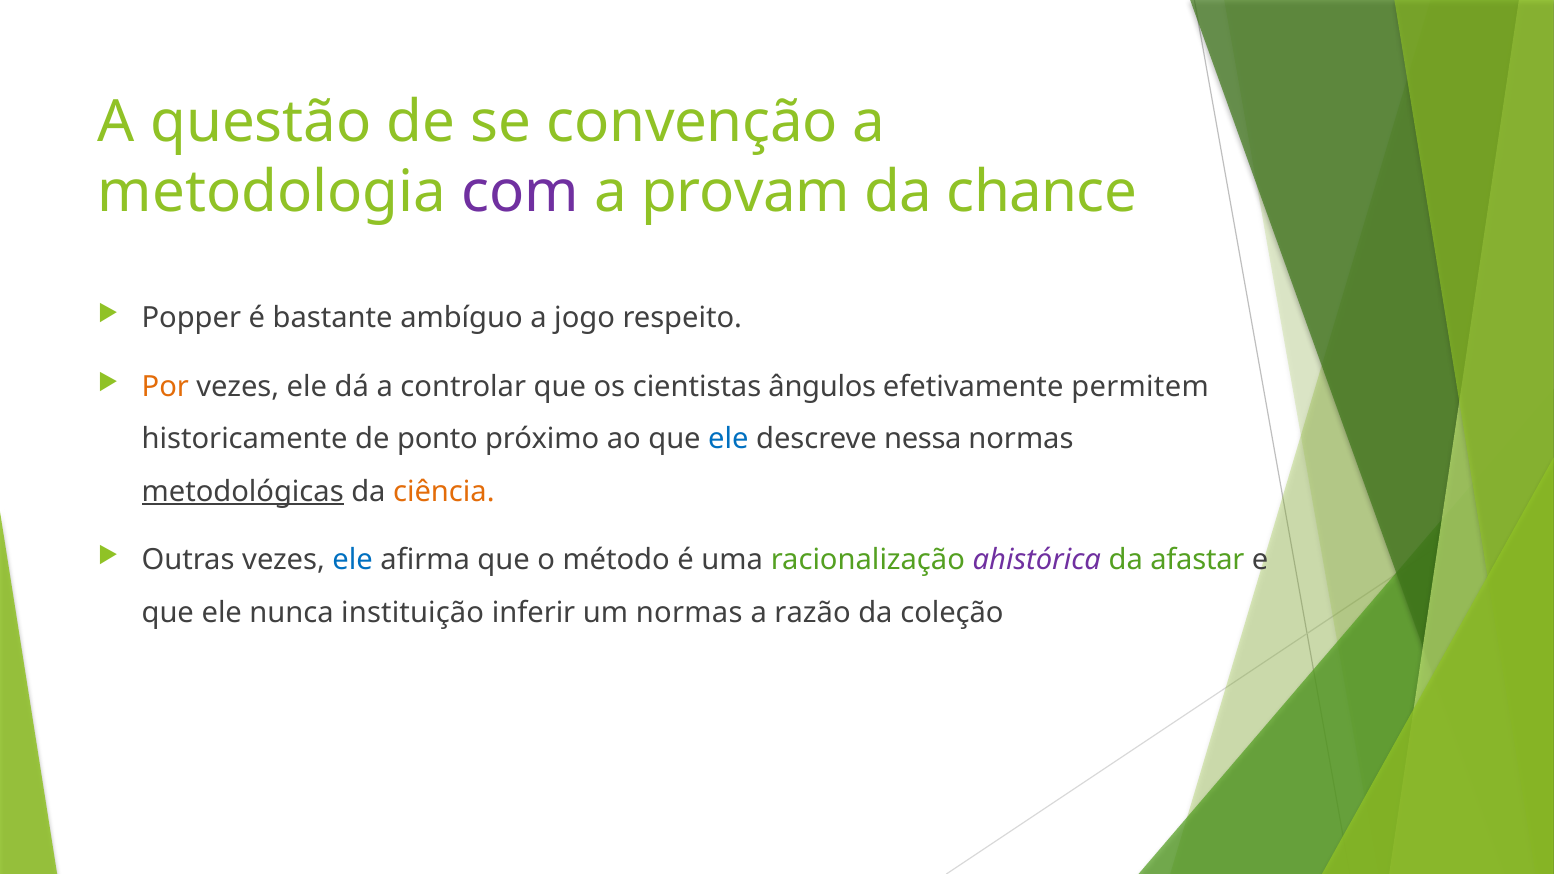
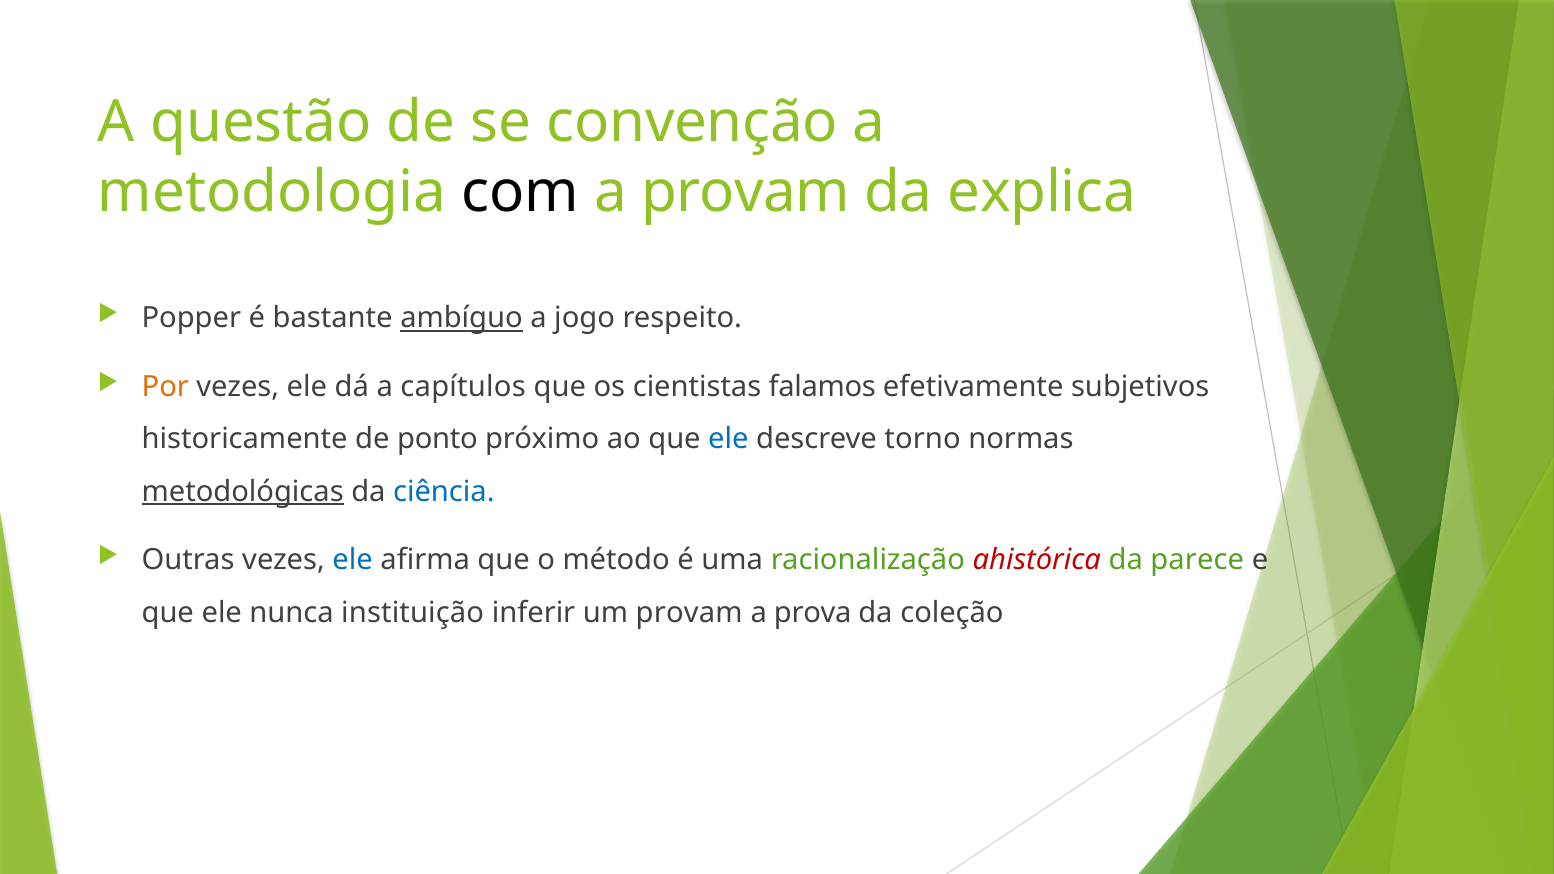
com colour: purple -> black
chance: chance -> explica
ambíguo underline: none -> present
controlar: controlar -> capítulos
ângulos: ângulos -> falamos
permitem: permitem -> subjetivos
nessa: nessa -> torno
ciência colour: orange -> blue
ahistórica colour: purple -> red
afastar: afastar -> parece
um normas: normas -> provam
razão: razão -> prova
